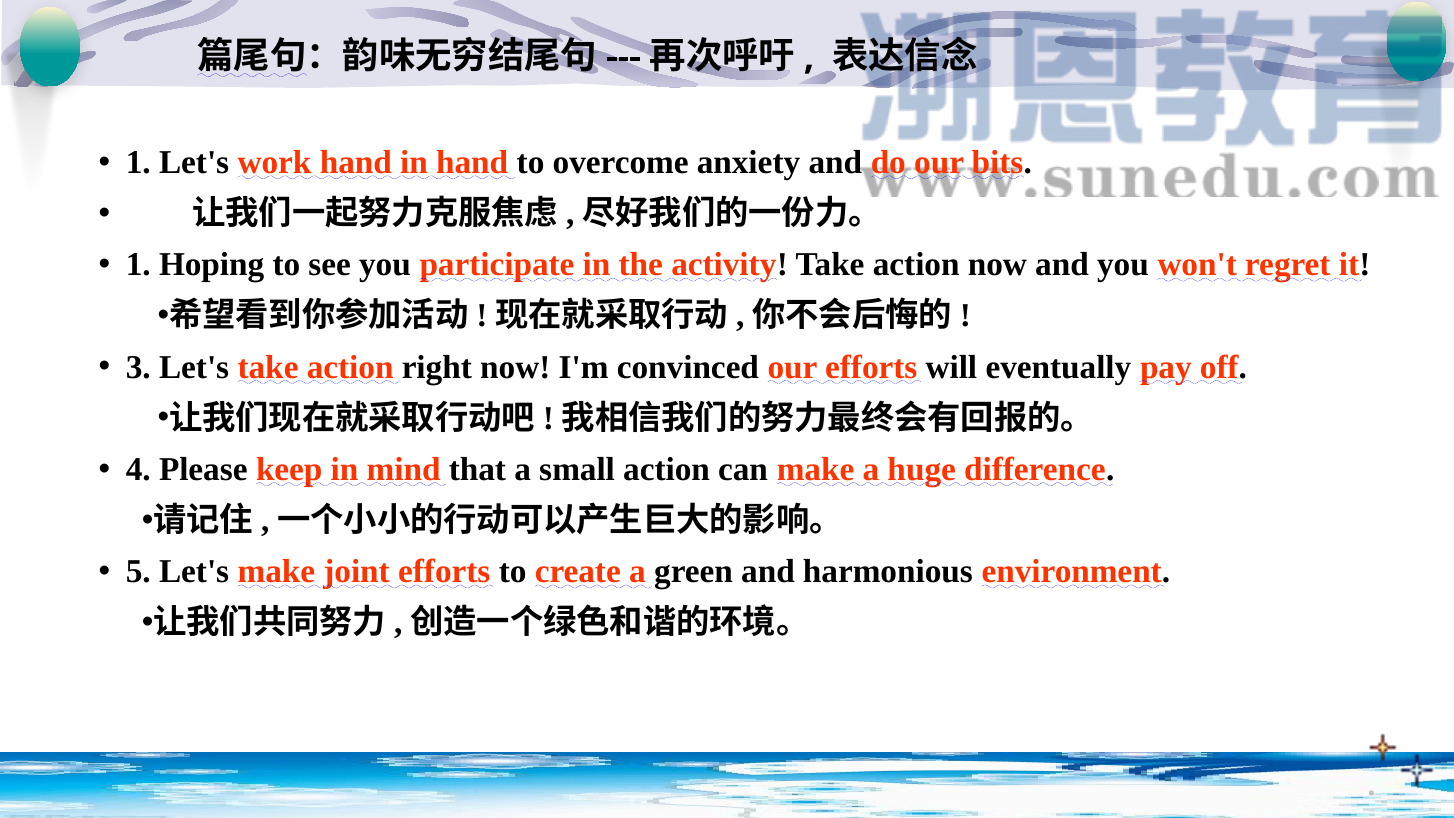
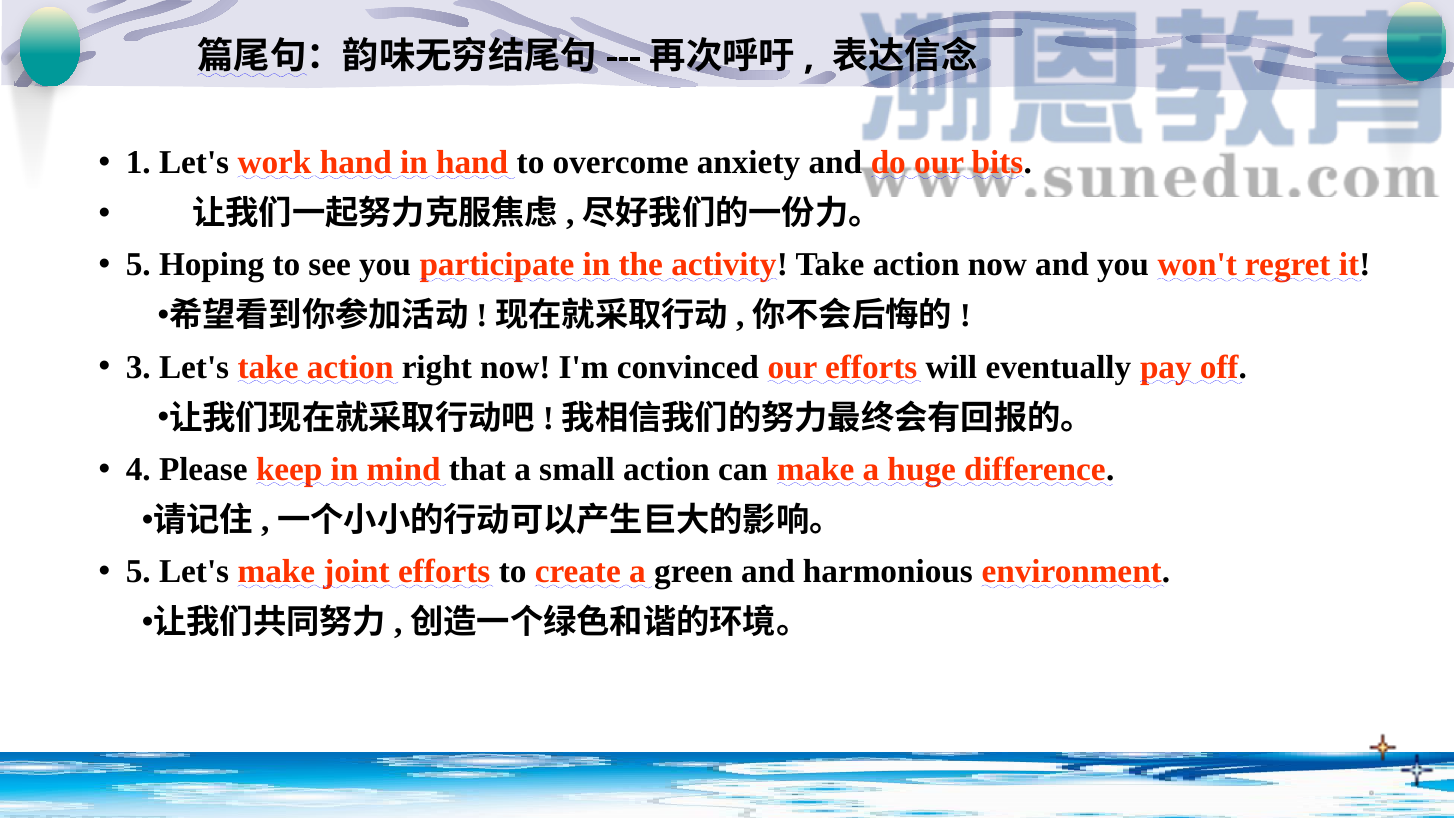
1 at (138, 265): 1 -> 5
